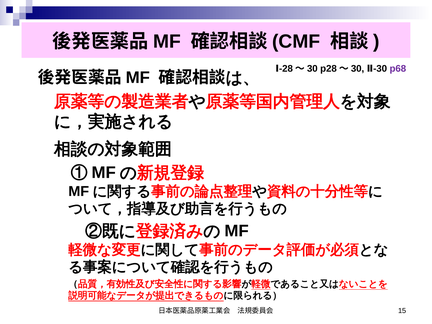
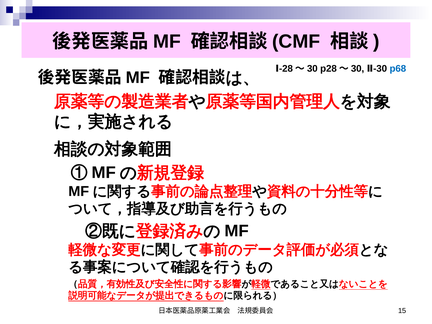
p68 colour: purple -> blue
